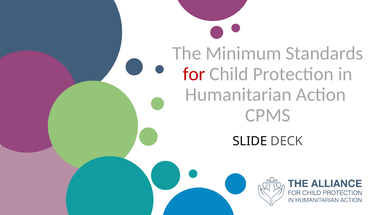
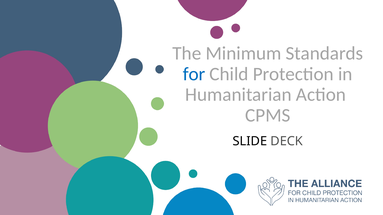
for colour: red -> blue
